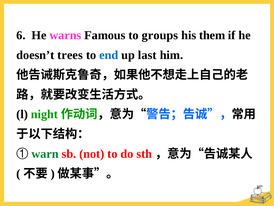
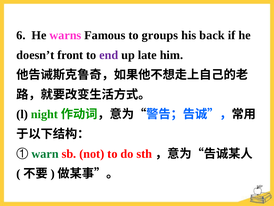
them: them -> back
trees: trees -> front
end colour: blue -> purple
last: last -> late
